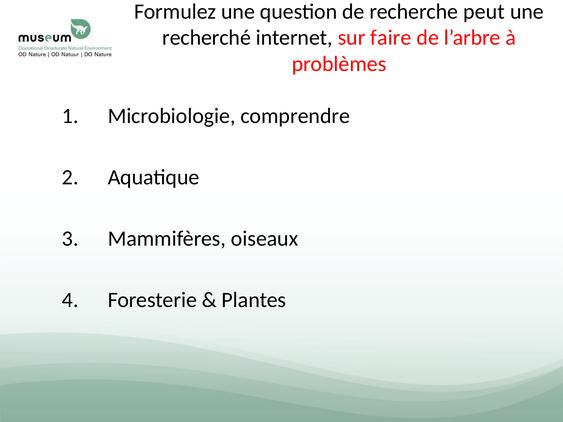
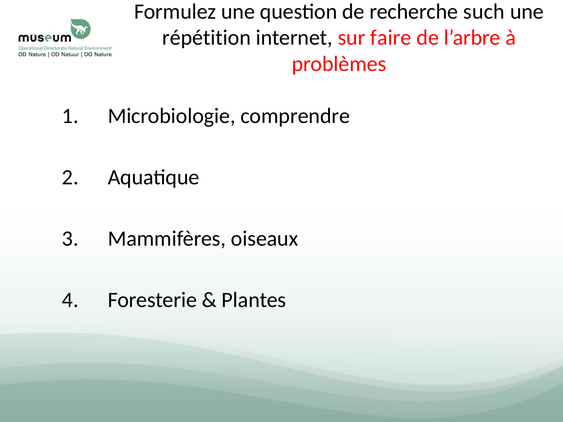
peut: peut -> such
recherché: recherché -> répétition
